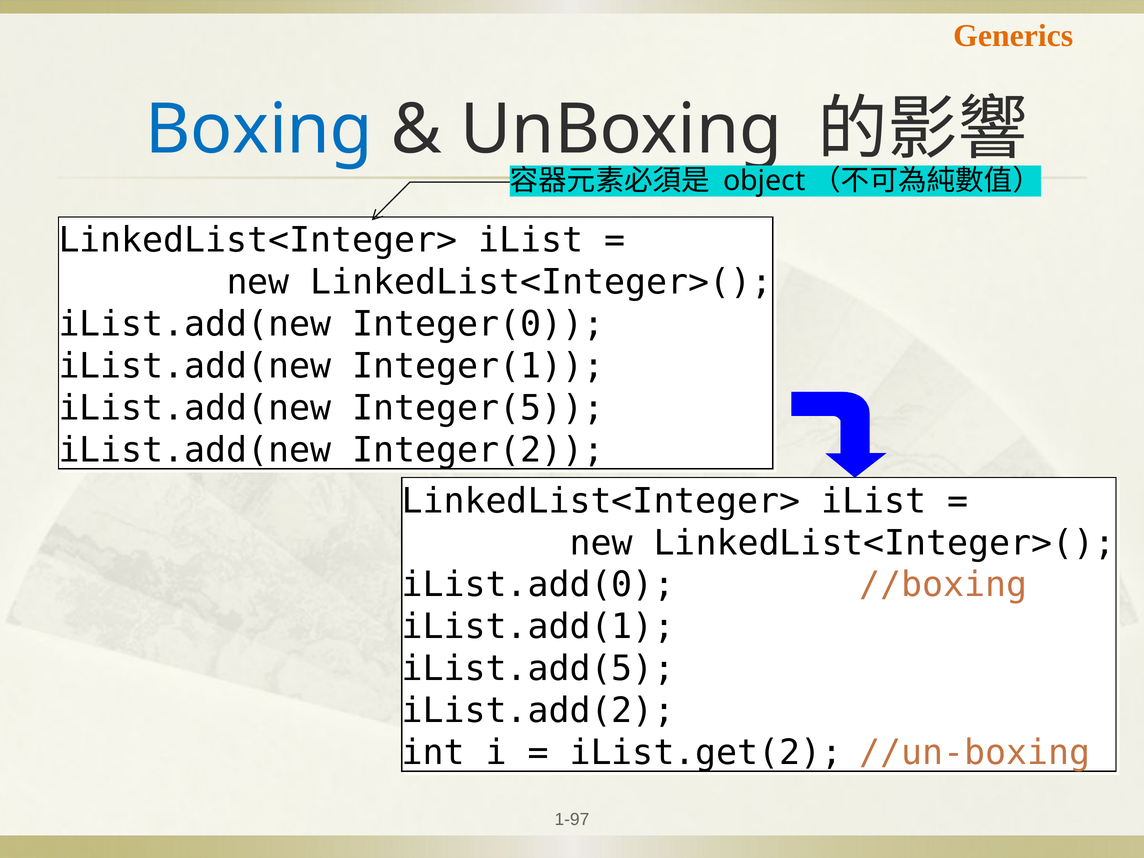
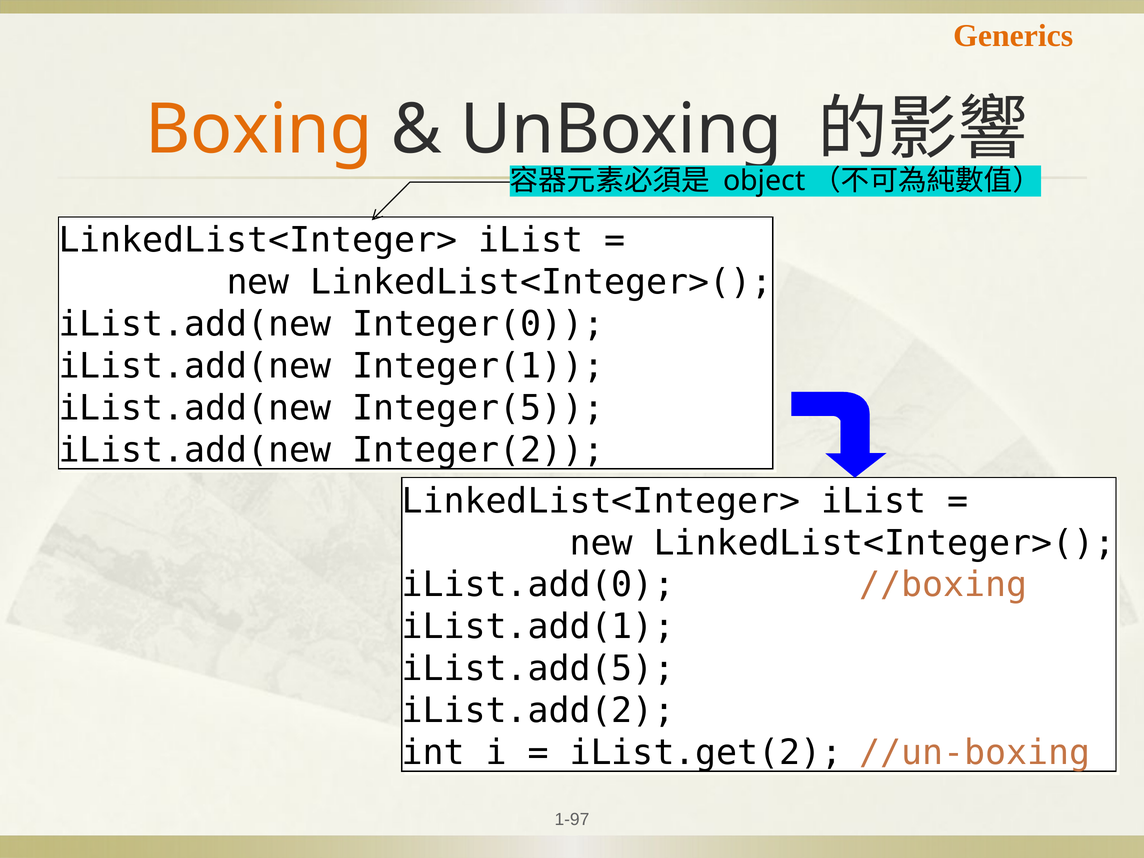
Boxing colour: blue -> orange
